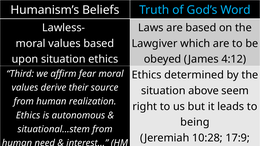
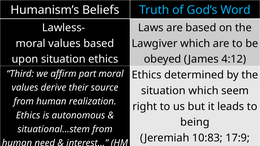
fear: fear -> part
situation above: above -> which
10:28: 10:28 -> 10:83
